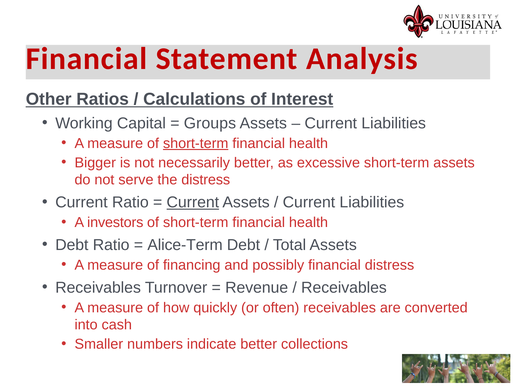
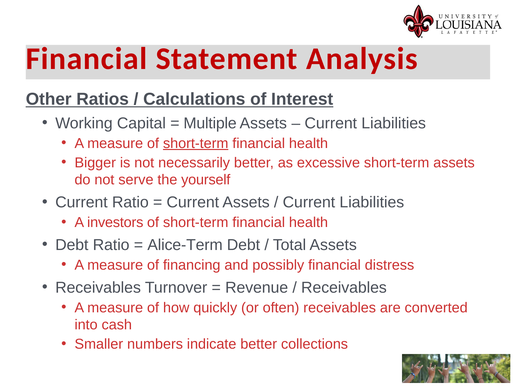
Groups: Groups -> Multiple
the distress: distress -> yourself
Current at (193, 202) underline: present -> none
